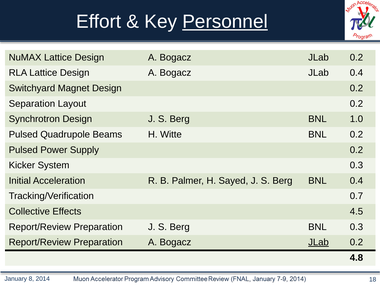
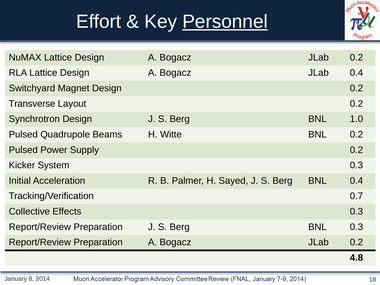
Separation: Separation -> Transverse
Effects 4.5: 4.5 -> 0.3
JLab at (318, 242) underline: present -> none
